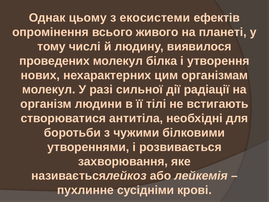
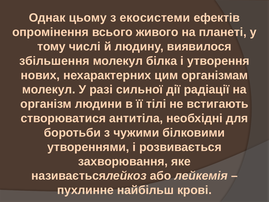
проведених: проведених -> збільшення
сусідніми: сусідніми -> найбільш
